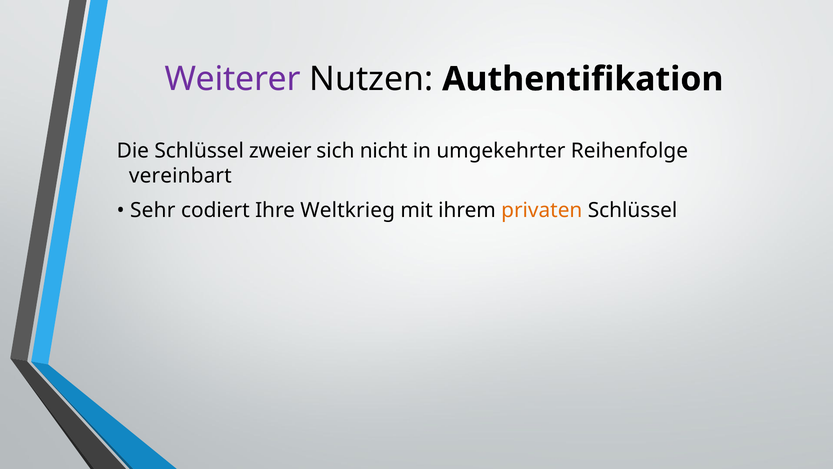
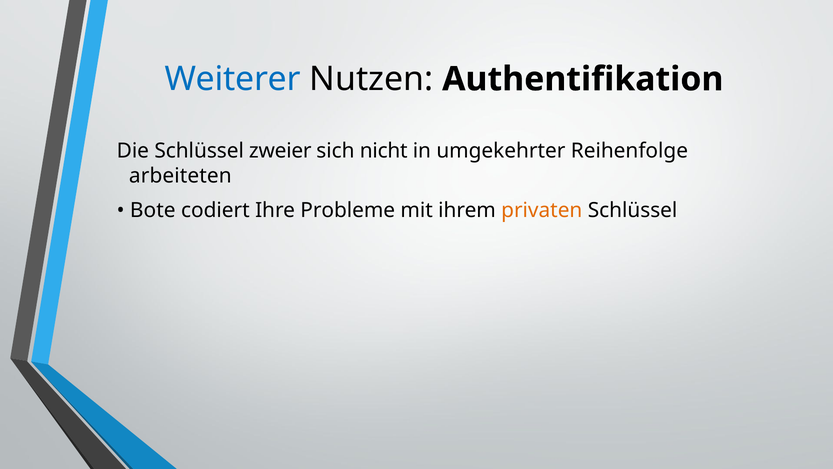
Weiterer colour: purple -> blue
vereinbart: vereinbart -> arbeiteten
Sehr: Sehr -> Bote
Weltkrieg: Weltkrieg -> Probleme
